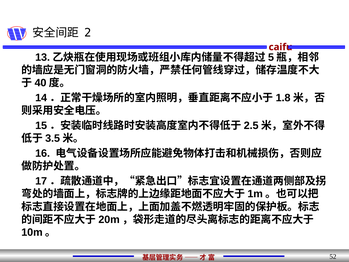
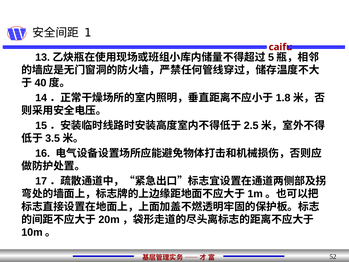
2: 2 -> 1
